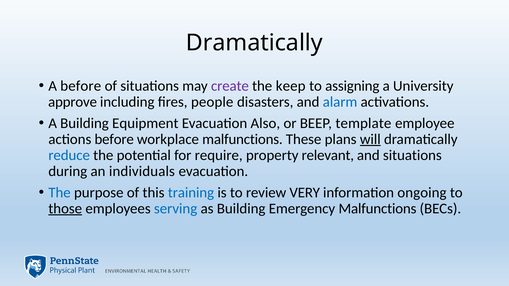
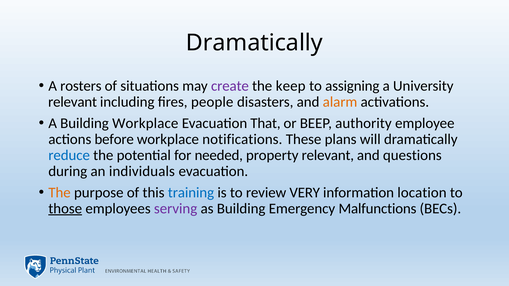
A before: before -> rosters
approve at (73, 102): approve -> relevant
alarm colour: blue -> orange
Building Equipment: Equipment -> Workplace
Also: Also -> That
template: template -> authority
workplace malfunctions: malfunctions -> notifications
will underline: present -> none
require: require -> needed
and situations: situations -> questions
The at (60, 193) colour: blue -> orange
ongoing: ongoing -> location
serving colour: blue -> purple
